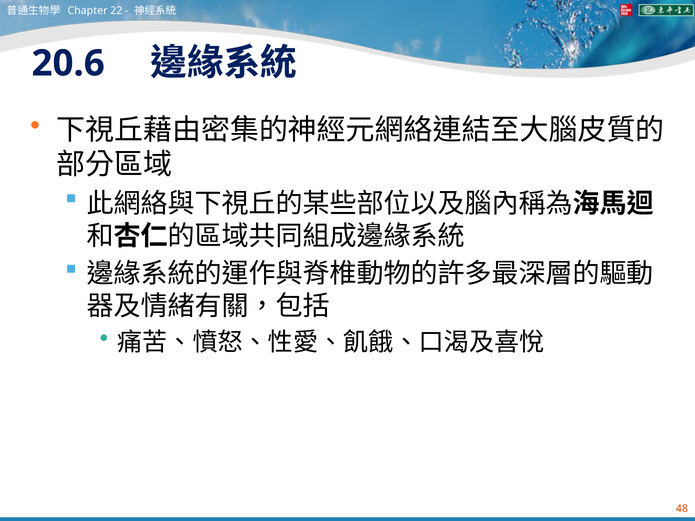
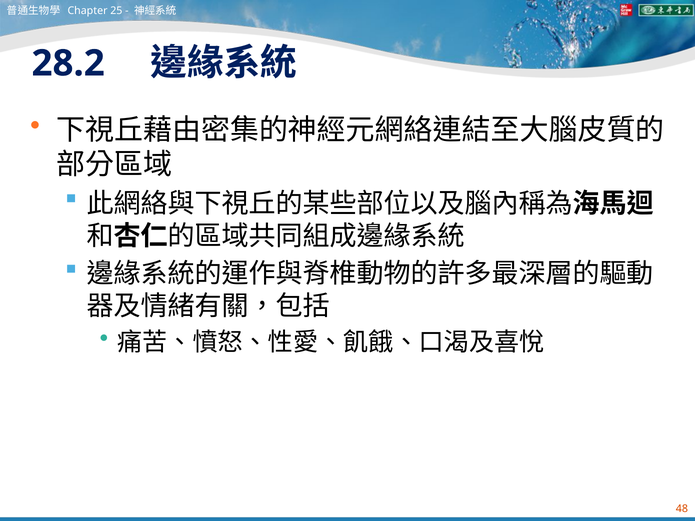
22: 22 -> 25
20.6: 20.6 -> 28.2
